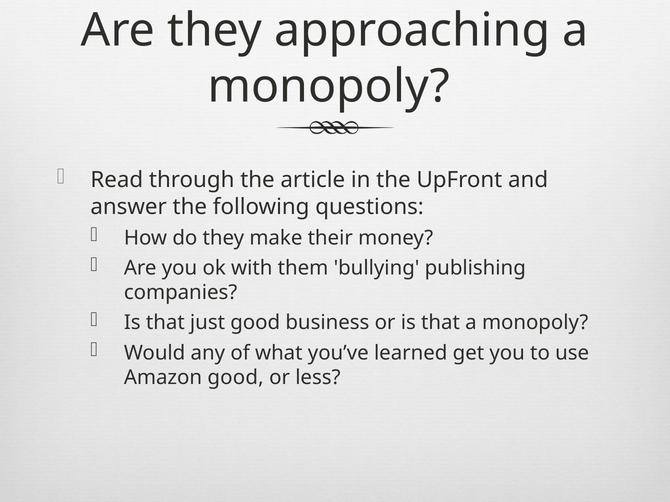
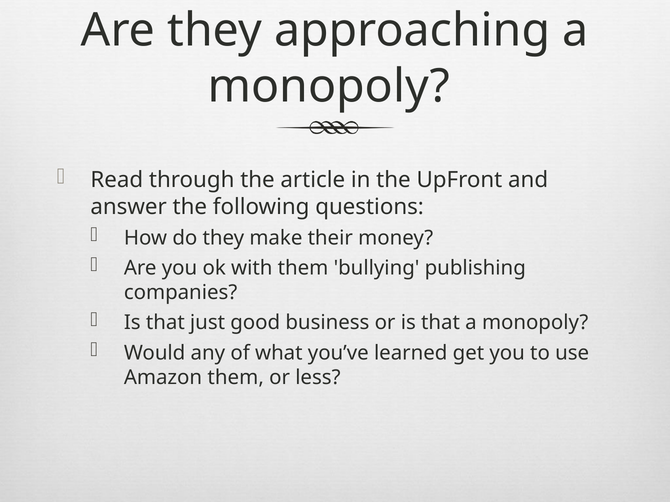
Amazon good: good -> them
